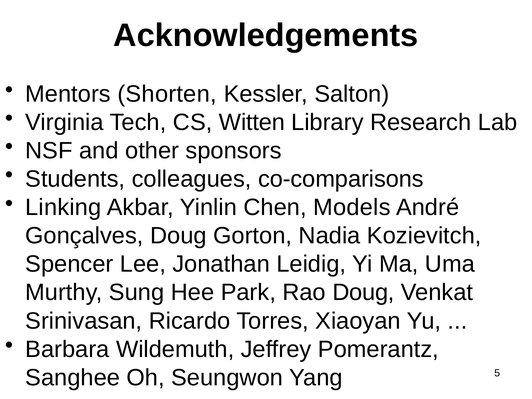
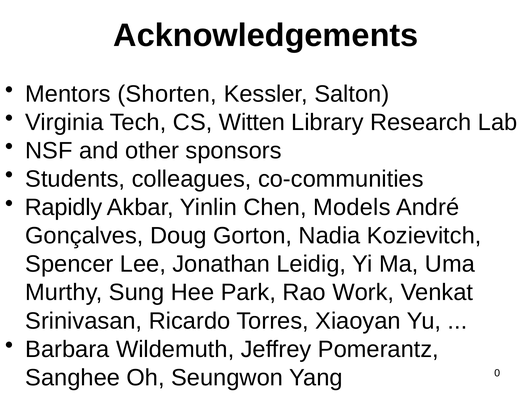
co-comparisons: co-comparisons -> co-communities
Linking: Linking -> Rapidly
Rao Doug: Doug -> Work
5: 5 -> 0
